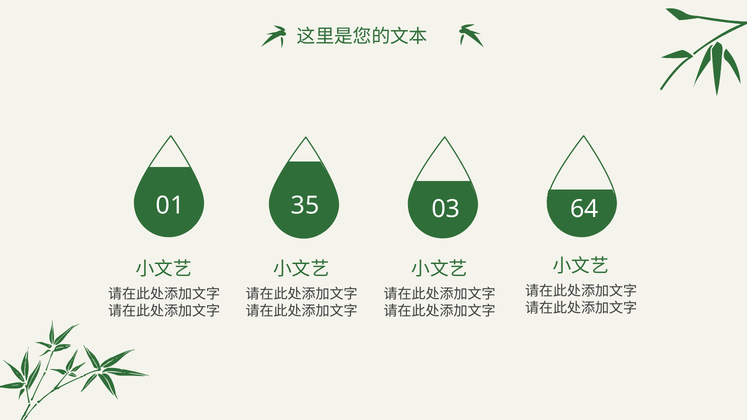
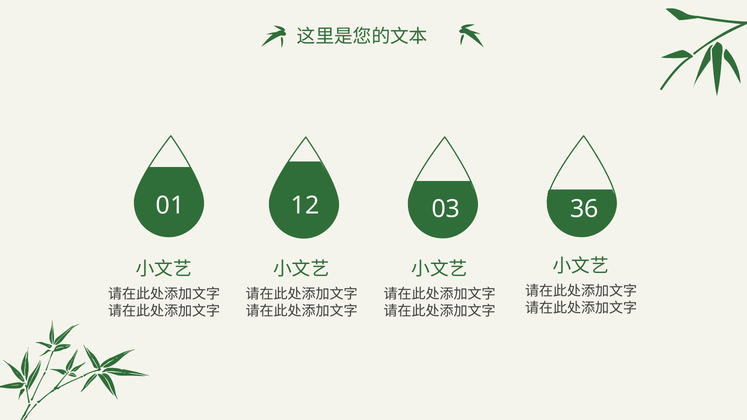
35: 35 -> 12
64: 64 -> 36
